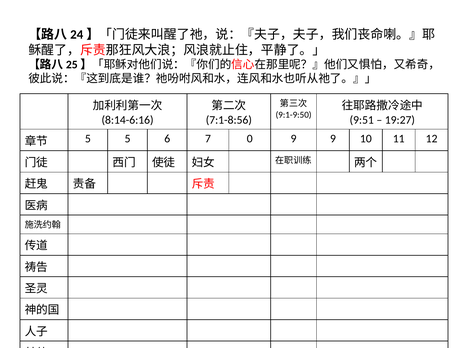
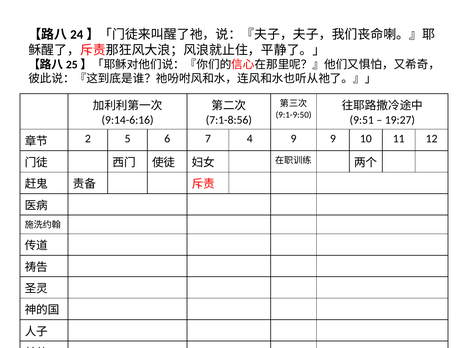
8:14-6:16: 8:14-6:16 -> 9:14-6:16
5 at (88, 139): 5 -> 2
0: 0 -> 4
